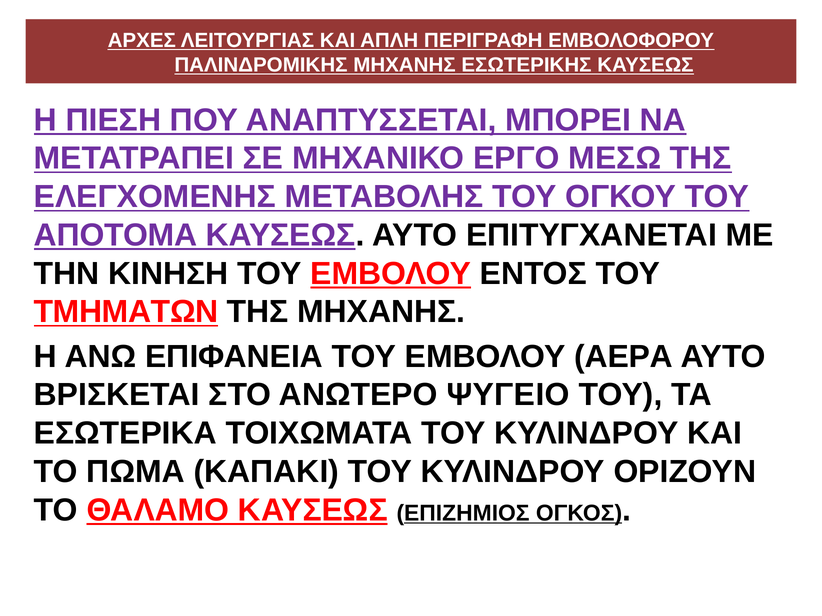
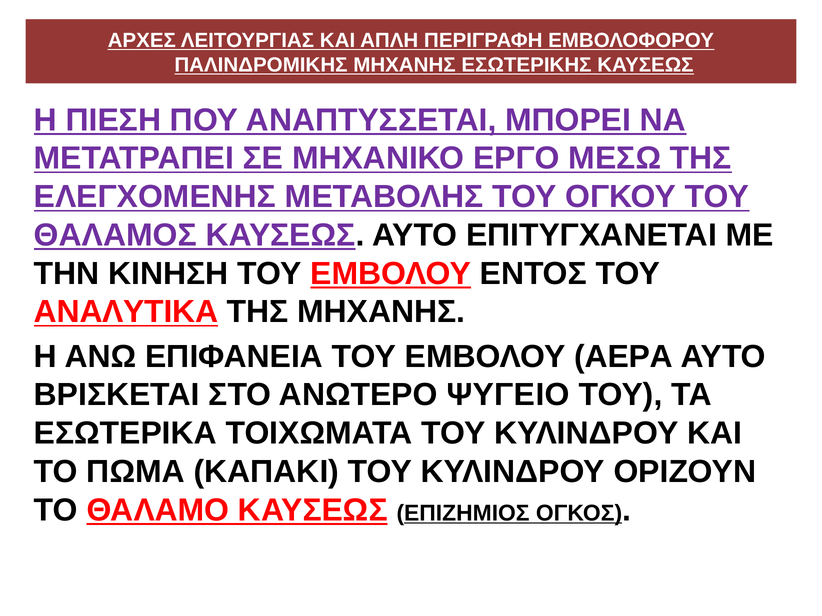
ΑΠΟΤΟΜΑ: ΑΠΟΤΟΜΑ -> ΘΑΛΑΜΟΣ
ΤΜΗΜΑΤΩΝ: ΤΜΗΜΑΤΩΝ -> ΑΝΑΛΥΤΙΚΑ
